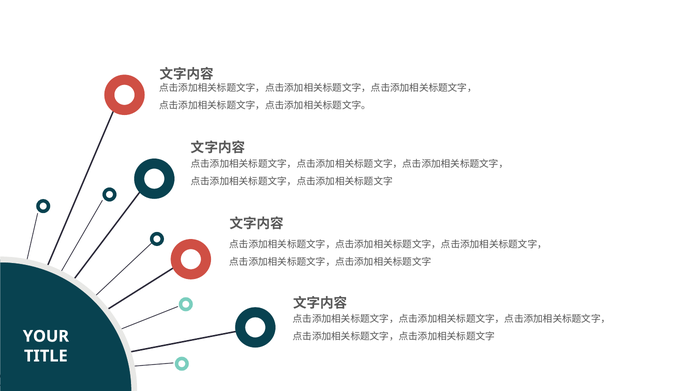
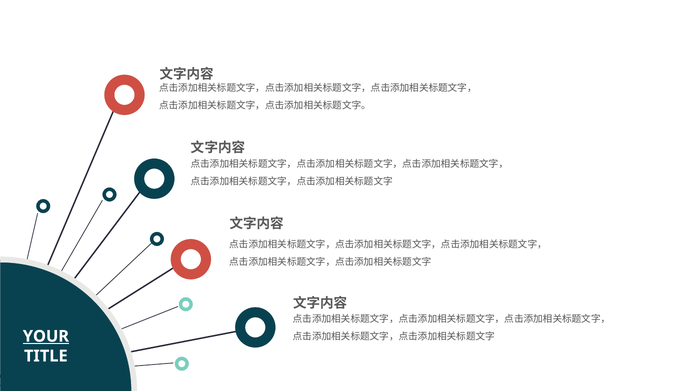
YOUR underline: none -> present
